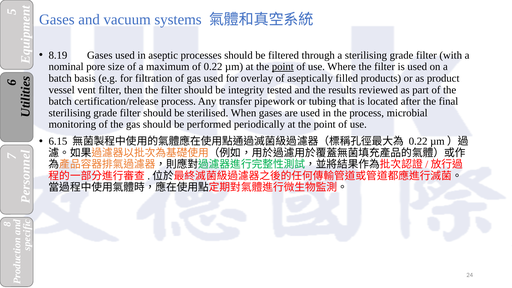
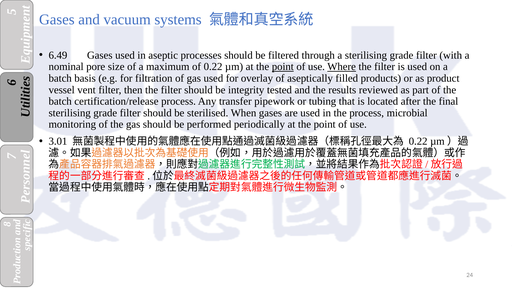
8.19: 8.19 -> 6.49
Where underline: none -> present
6.15: 6.15 -> 3.01
